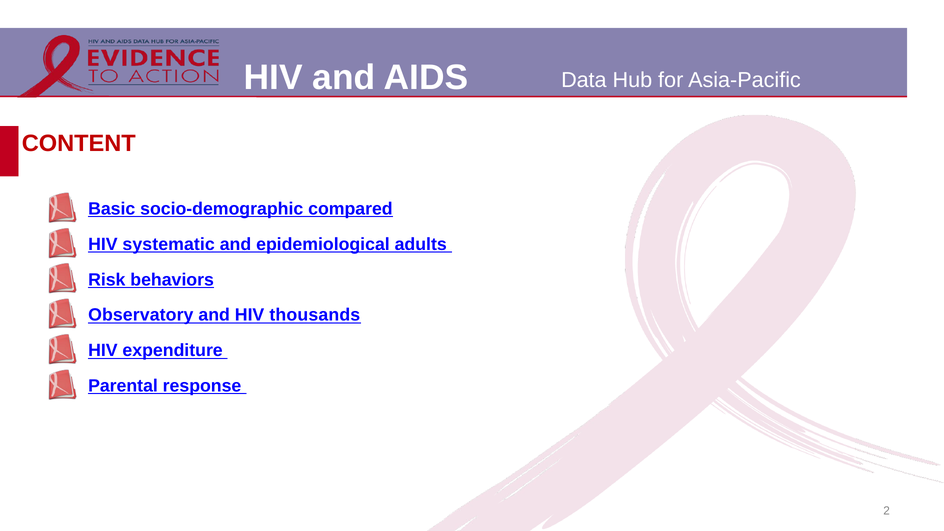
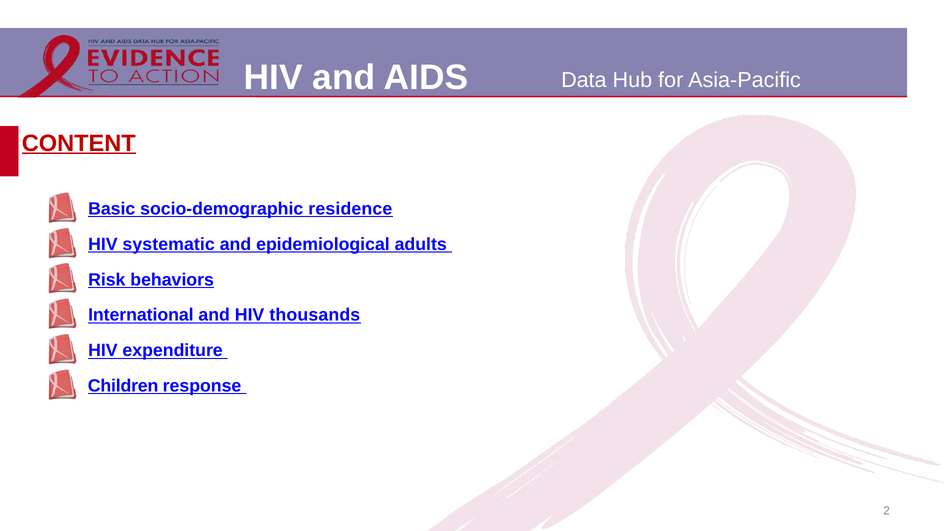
CONTENT underline: none -> present
compared: compared -> residence
Observatory: Observatory -> International
Parental: Parental -> Children
